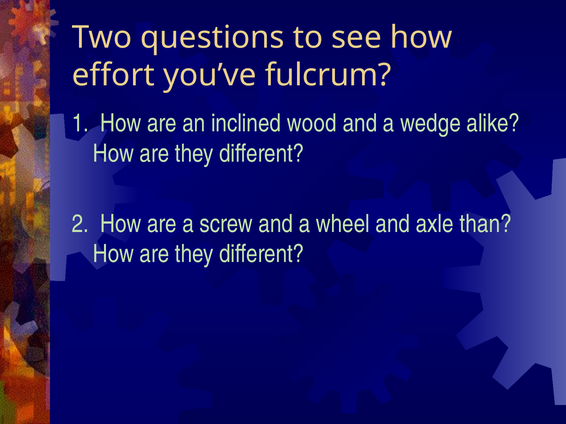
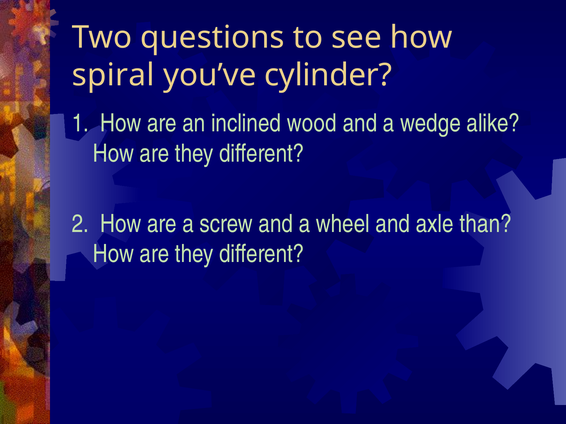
effort: effort -> spiral
fulcrum: fulcrum -> cylinder
